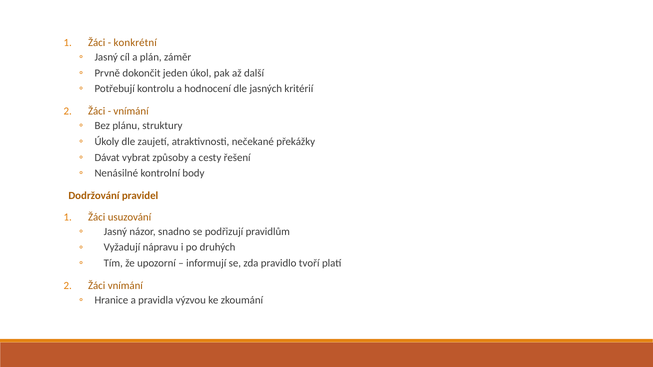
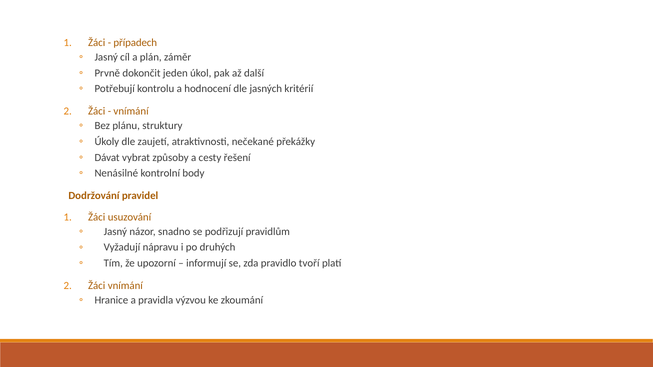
konkrétní: konkrétní -> případech
